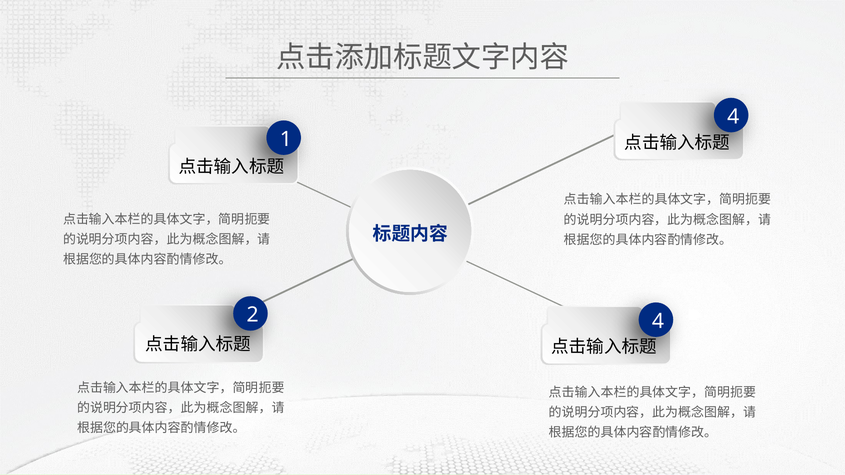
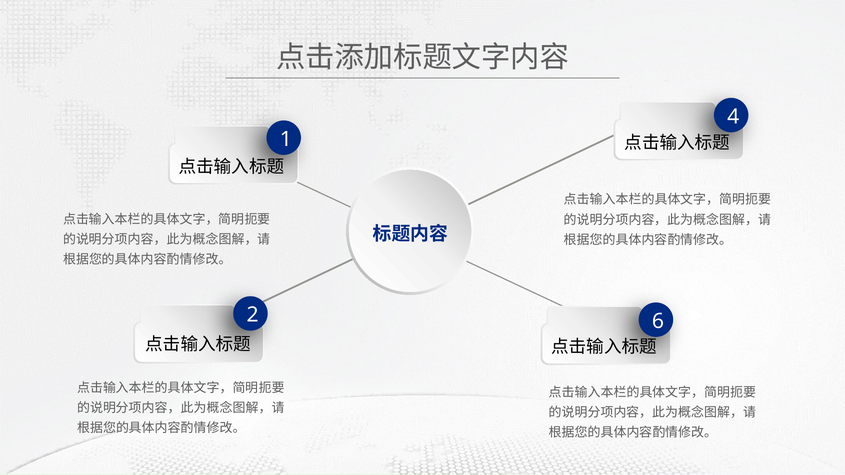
2 4: 4 -> 6
